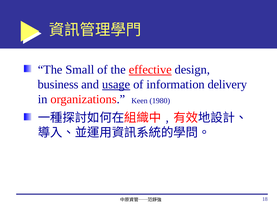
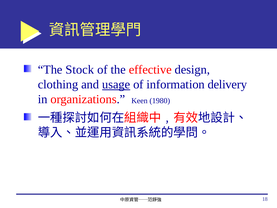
Small: Small -> Stock
effective underline: present -> none
business: business -> clothing
